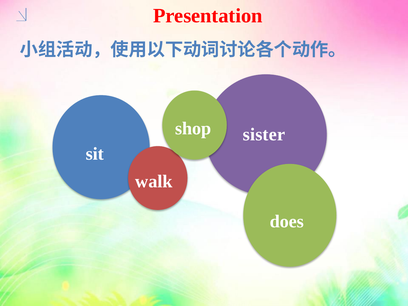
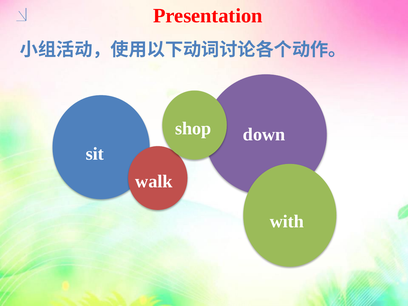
sister: sister -> down
does: does -> with
